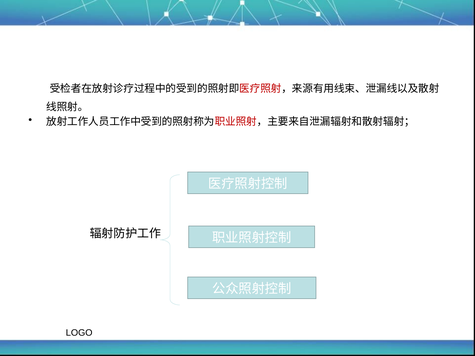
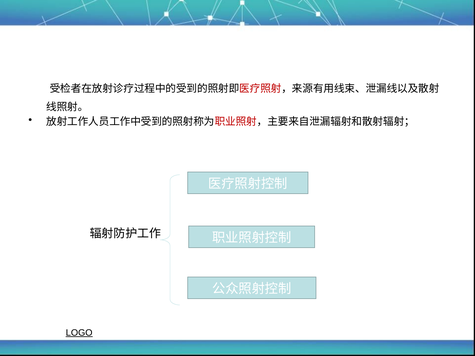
LOGO underline: none -> present
